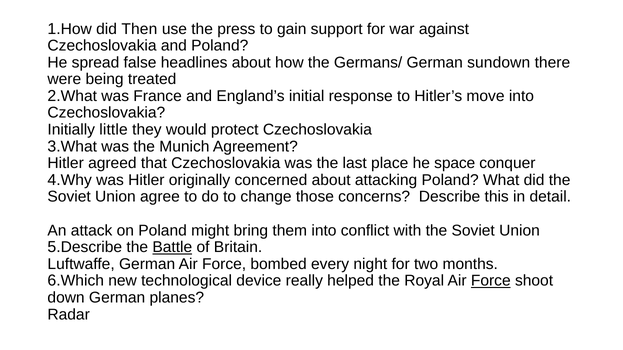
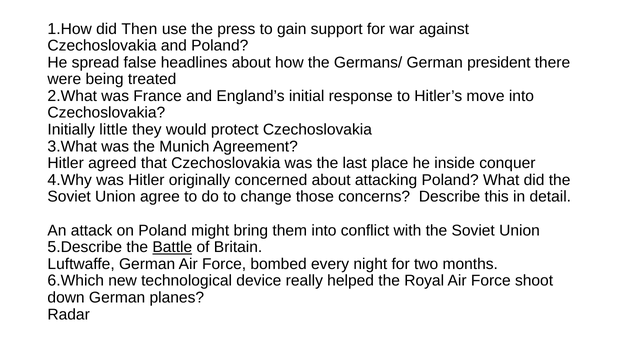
sundown: sundown -> president
space: space -> inside
Force at (491, 281) underline: present -> none
